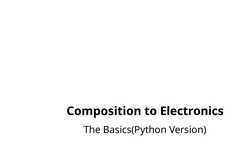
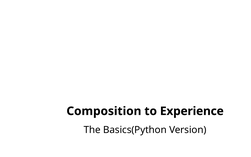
Electronics: Electronics -> Experience
